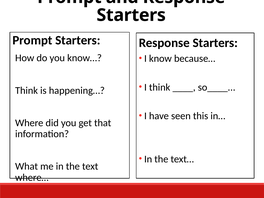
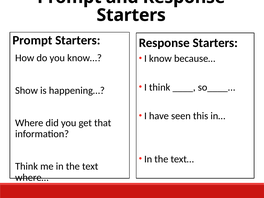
Think at (27, 90): Think -> Show
What at (27, 166): What -> Think
